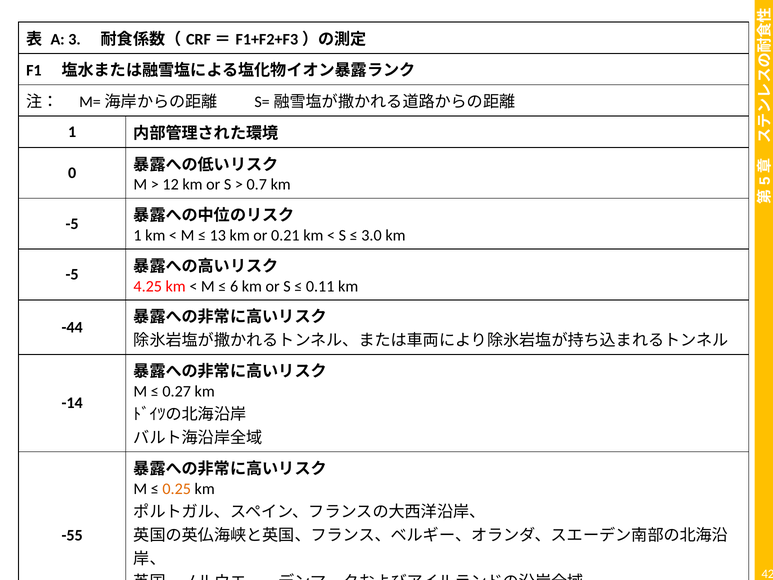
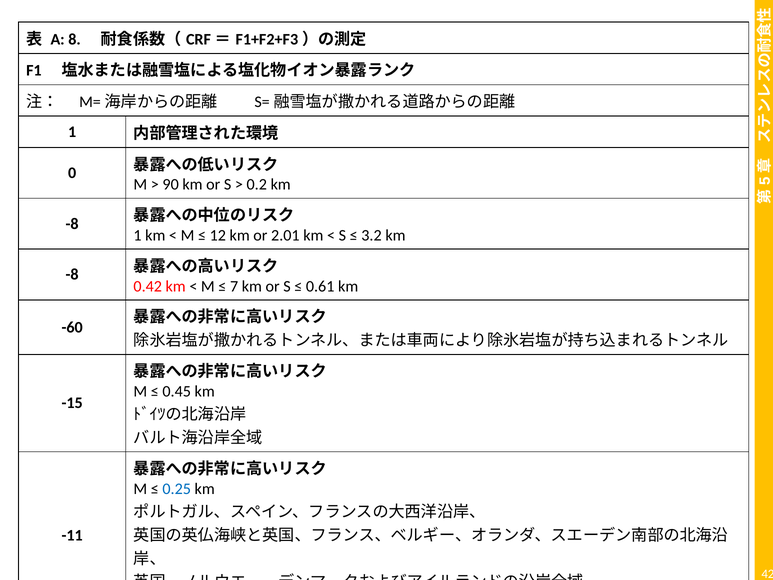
3: 3 -> 8
12: 12 -> 90
0.7: 0.7 -> 0.2
-5 at (72, 224): -5 -> -8
13: 13 -> 12
0.21: 0.21 -> 2.01
3.0: 3.0 -> 3.2
-5 at (72, 275): -5 -> -8
4.25: 4.25 -> 0.42
6: 6 -> 7
0.11: 0.11 -> 0.61
-44: -44 -> -60
0.27: 0.27 -> 0.45
-14: -14 -> -15
0.25 colour: orange -> blue
-55: -55 -> -11
